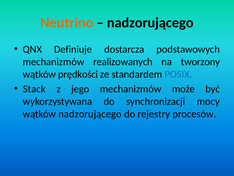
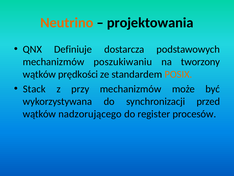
nadzorującego at (150, 23): nadzorującego -> projektowania
realizowanych: realizowanych -> poszukiwaniu
POSIX colour: blue -> orange
jego: jego -> przy
mocy: mocy -> przed
rejestry: rejestry -> register
